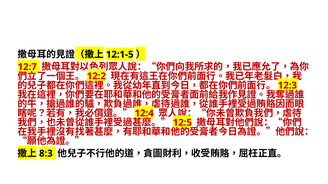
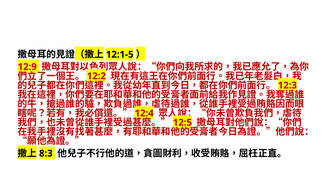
12:7: 12:7 -> 12:9
